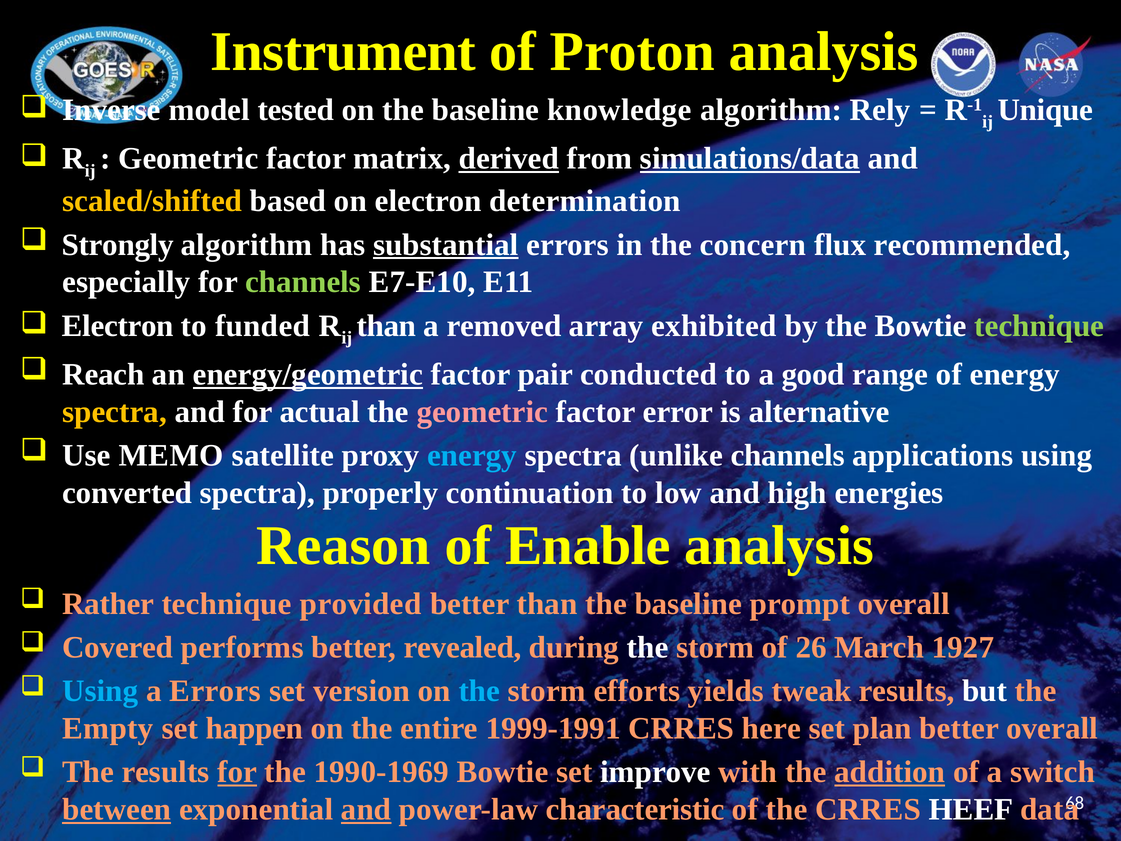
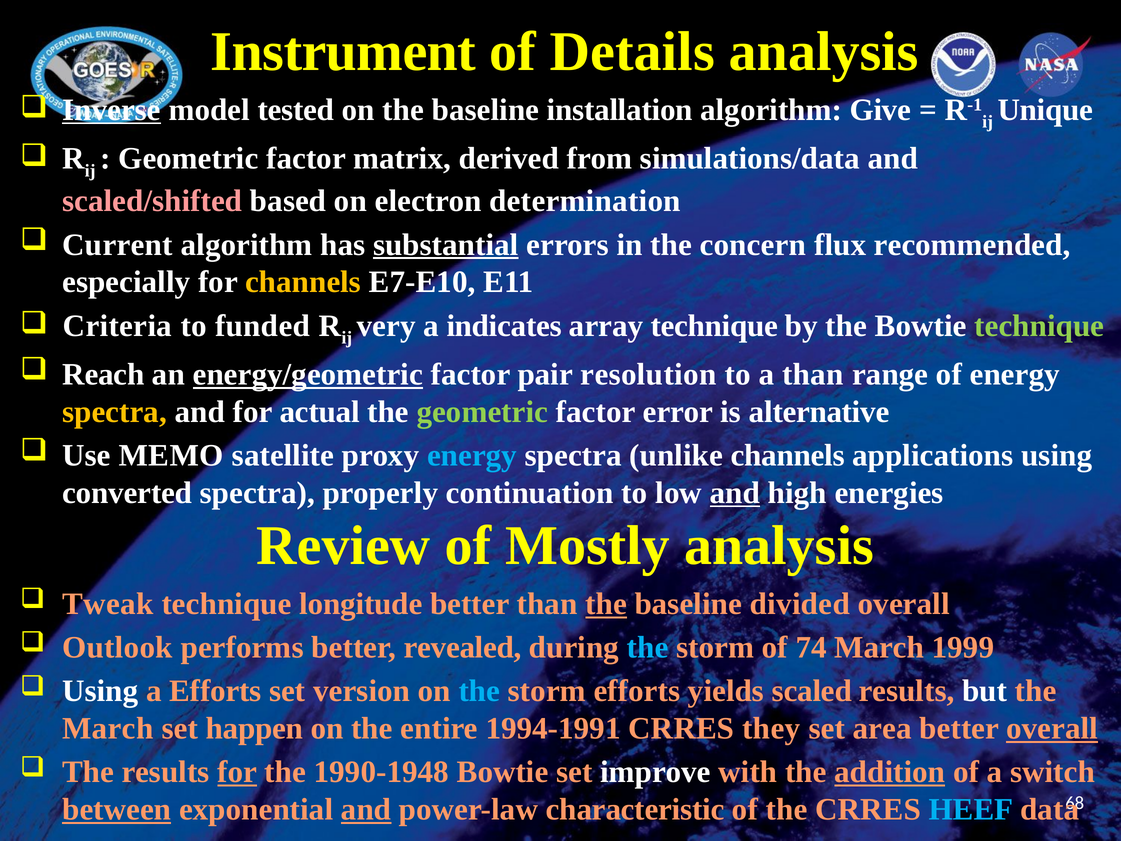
Proton: Proton -> Details
Inverse underline: none -> present
knowledge: knowledge -> installation
Rely: Rely -> Give
derived underline: present -> none
simulations/data underline: present -> none
scaled/shifted colour: yellow -> pink
Strongly: Strongly -> Current
channels at (303, 282) colour: light green -> yellow
Electron at (118, 326): Electron -> Criteria
than at (386, 326): than -> very
removed: removed -> indicates
array exhibited: exhibited -> technique
conducted: conducted -> resolution
a good: good -> than
geometric at (482, 412) colour: pink -> light green
and at (735, 493) underline: none -> present
Reason: Reason -> Review
Enable: Enable -> Mostly
Rather: Rather -> Tweak
provided: provided -> longitude
the at (606, 604) underline: none -> present
prompt: prompt -> divided
Covered: Covered -> Outlook
the at (648, 647) colour: white -> light blue
26: 26 -> 74
1927: 1927 -> 1999
Using at (100, 691) colour: light blue -> white
a Errors: Errors -> Efforts
tweak: tweak -> scaled
Empty at (108, 728): Empty -> March
1999-1991: 1999-1991 -> 1994-1991
here: here -> they
plan: plan -> area
overall at (1052, 728) underline: none -> present
1990-1969: 1990-1969 -> 1990-1948
HEEF colour: white -> light blue
